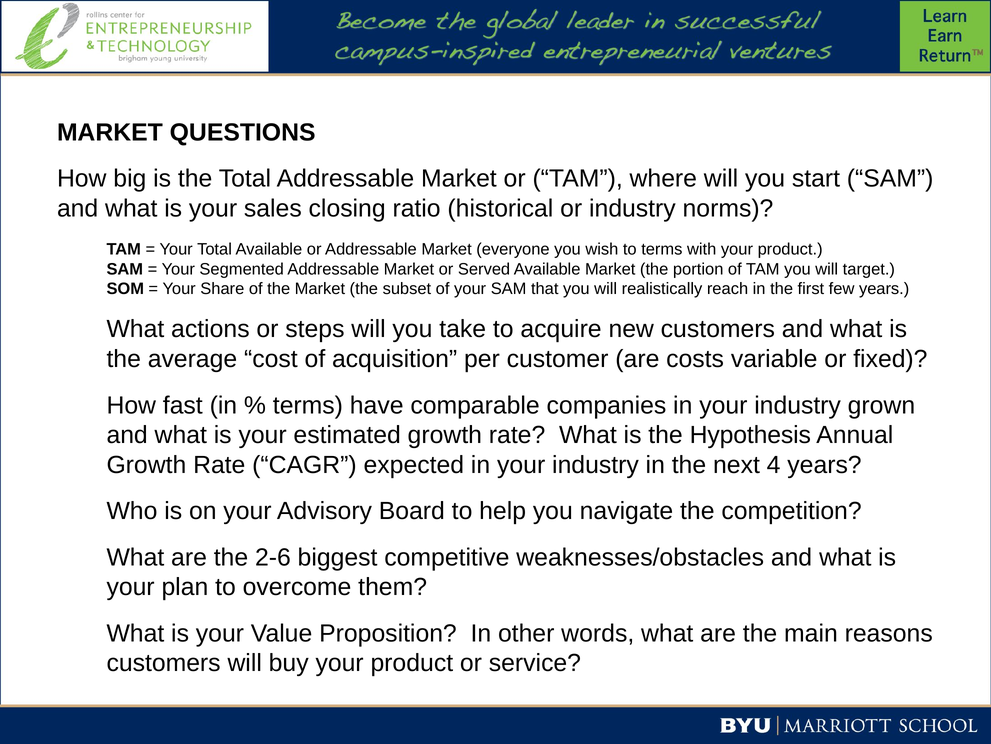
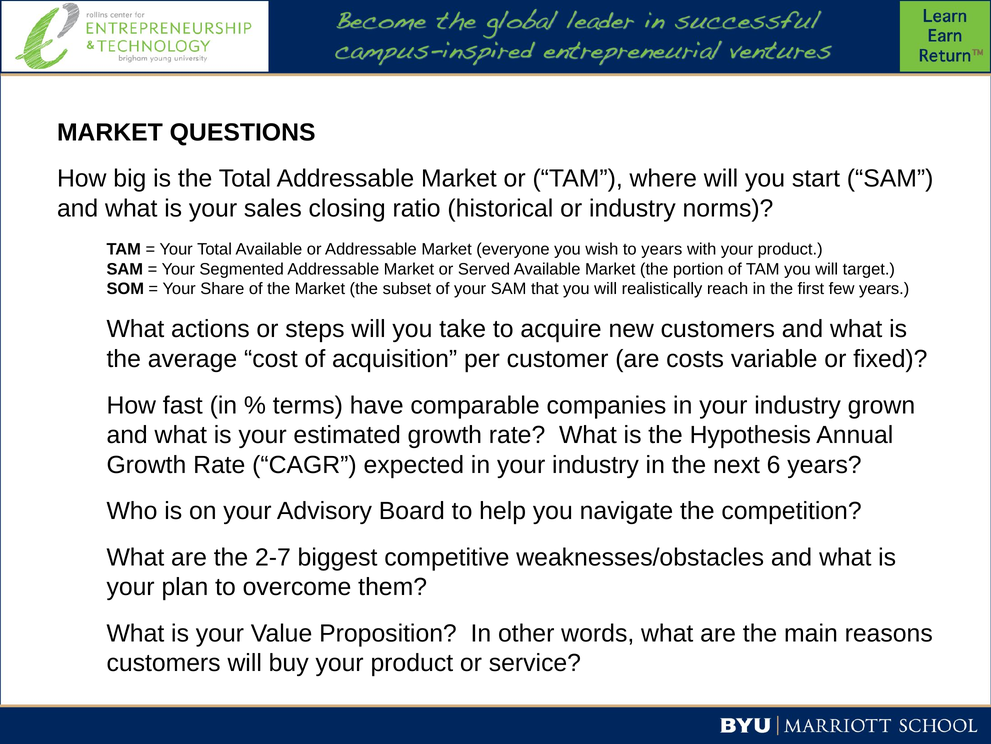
to terms: terms -> years
4: 4 -> 6
2-6: 2-6 -> 2-7
